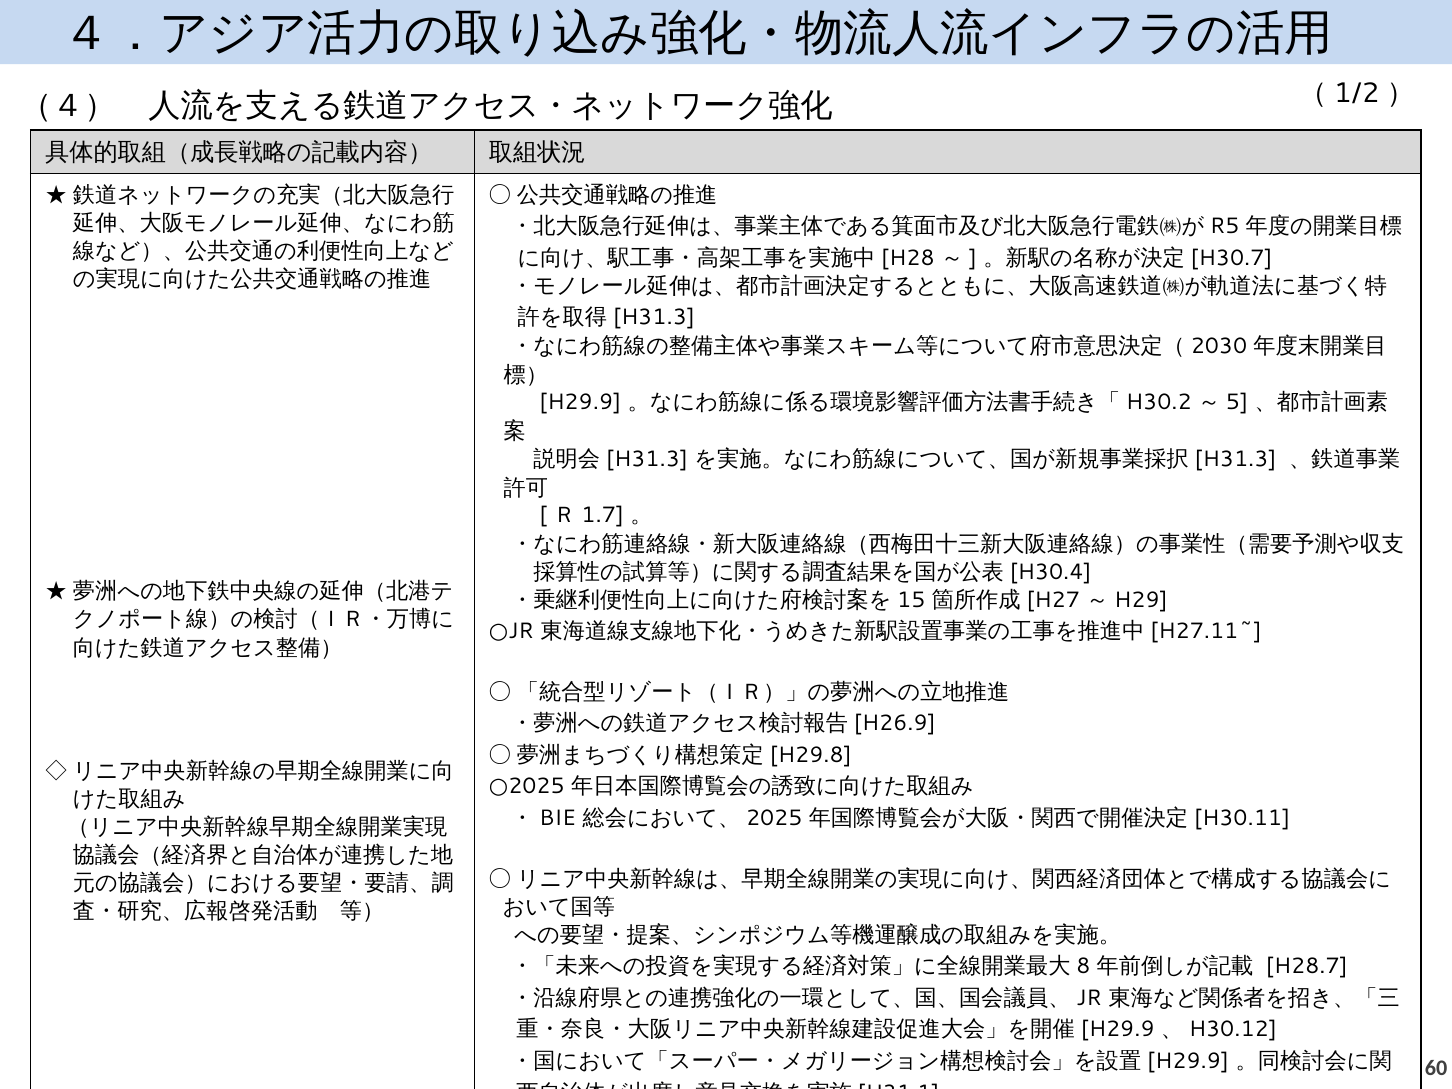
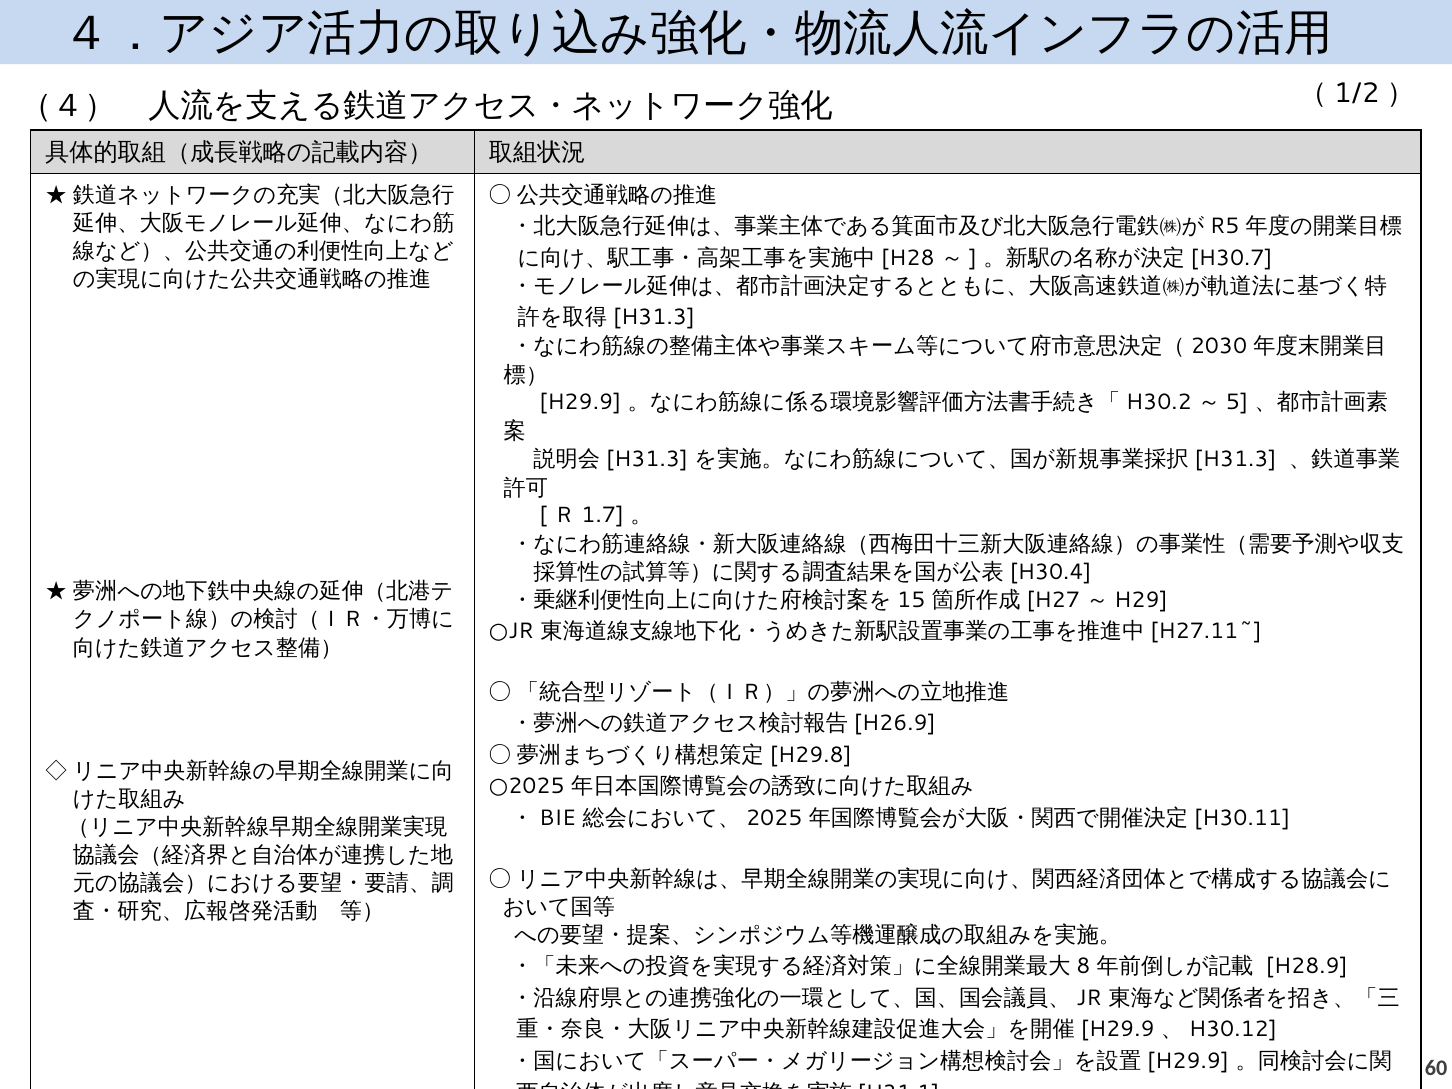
H28.7: H28.7 -> H28.9
